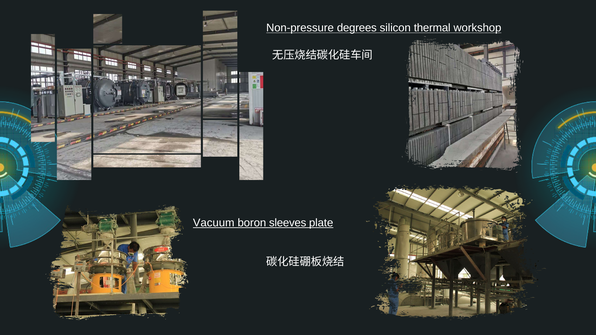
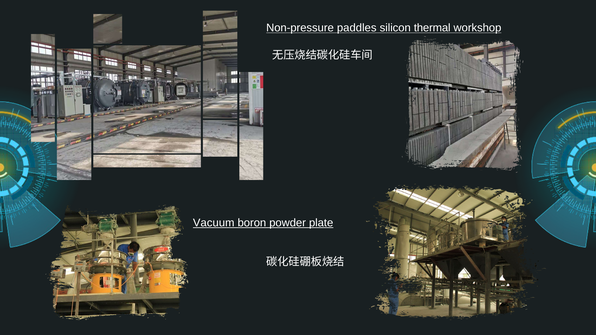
degrees: degrees -> paddles
sleeves: sleeves -> powder
